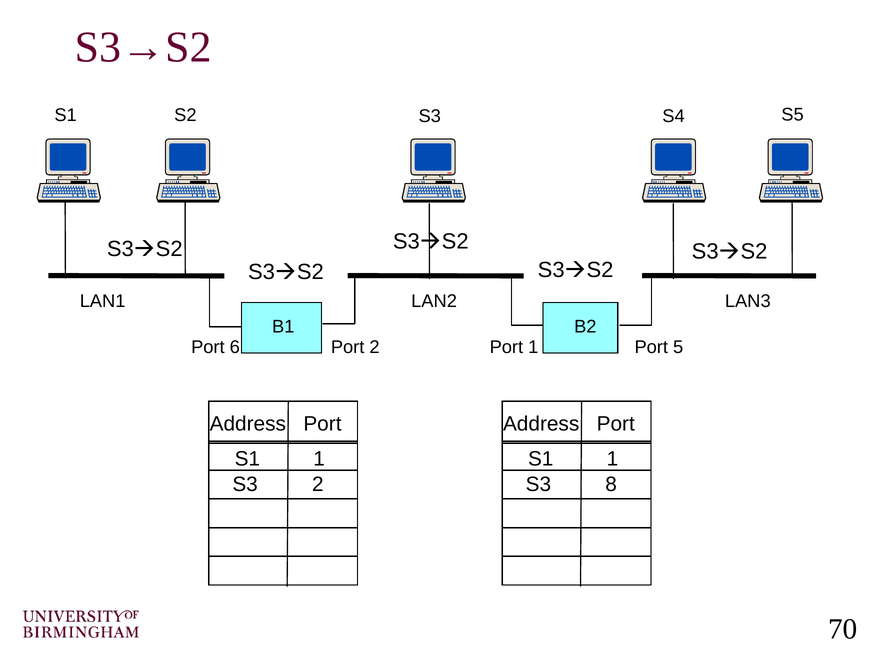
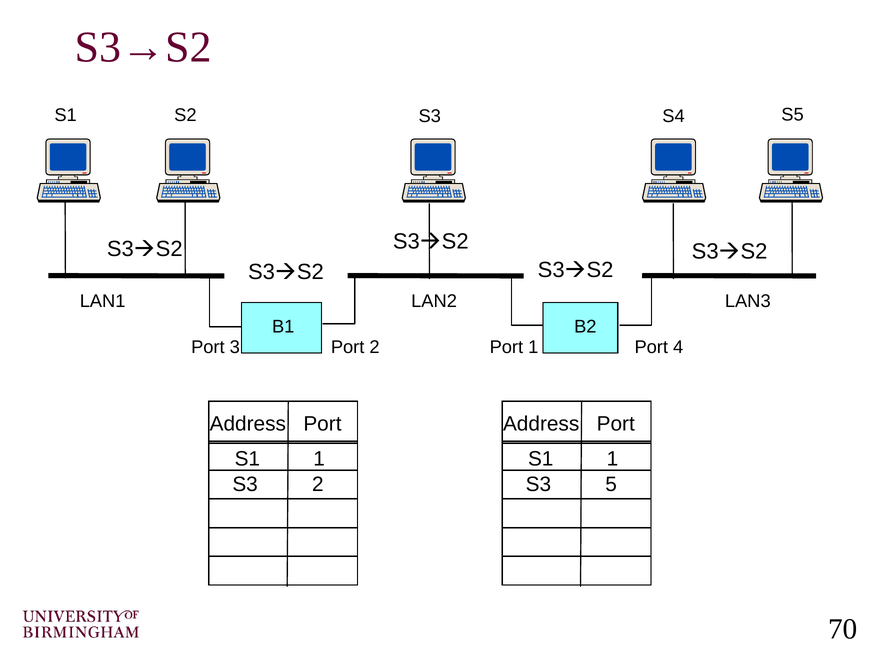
6: 6 -> 3
5: 5 -> 4
8: 8 -> 5
